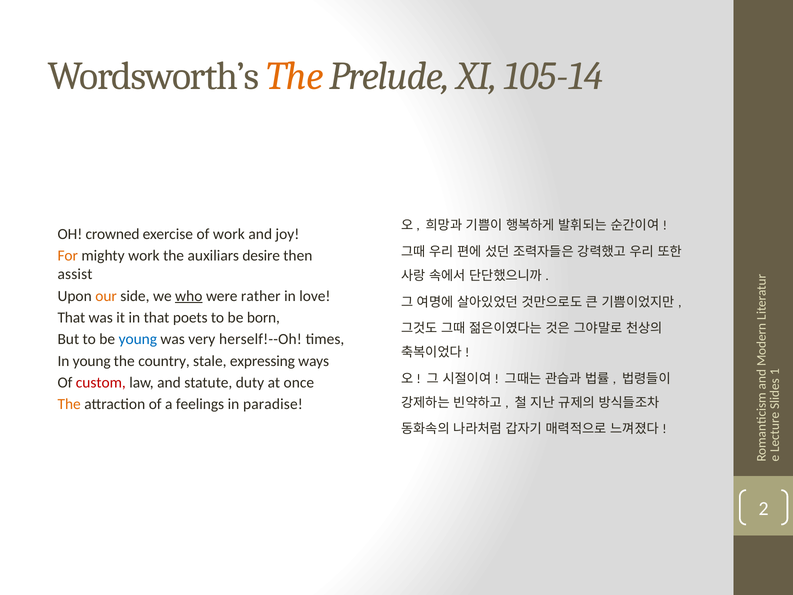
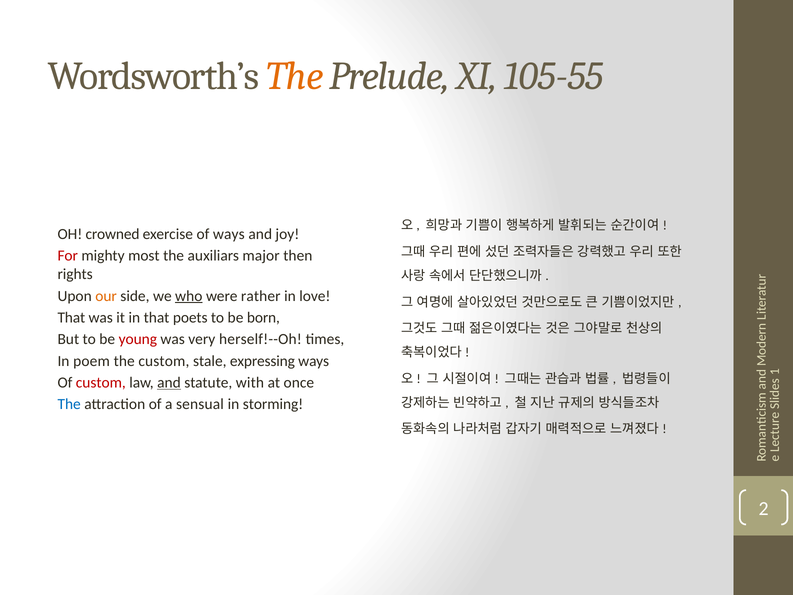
105-14: 105-14 -> 105-55
of work: work -> ways
For colour: orange -> red
mighty work: work -> most
desire: desire -> major
assist: assist -> rights
young at (138, 339) colour: blue -> red
In young: young -> poem
the country: country -> custom
and at (169, 382) underline: none -> present
duty: duty -> with
The at (69, 404) colour: orange -> blue
feelings: feelings -> sensual
paradise: paradise -> storming
